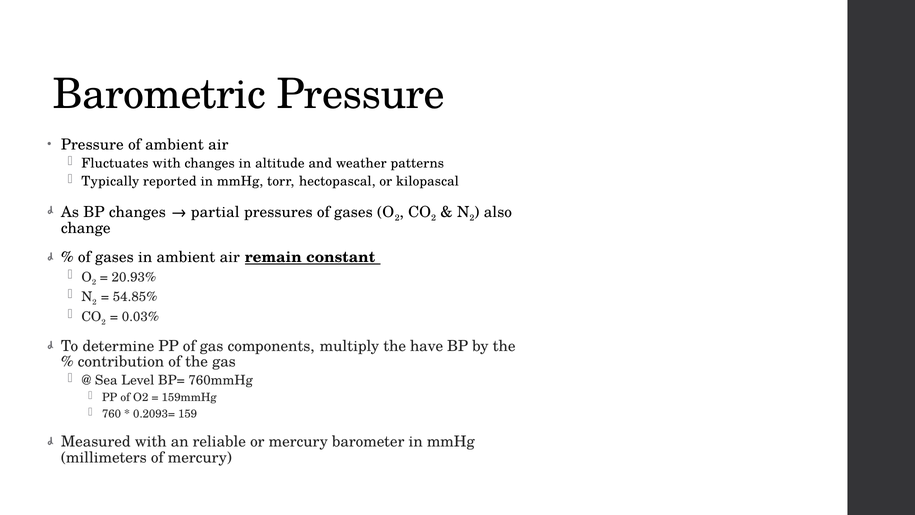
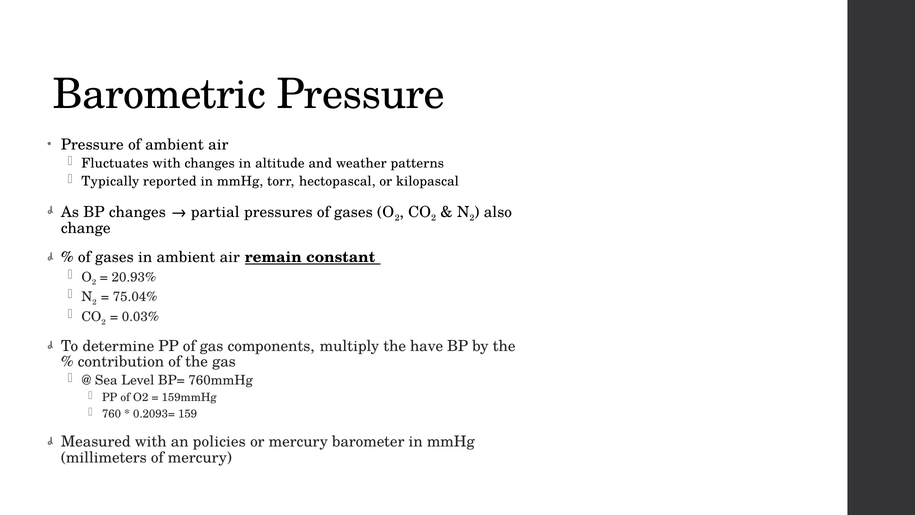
54.85%: 54.85% -> 75.04%
reliable: reliable -> policies
